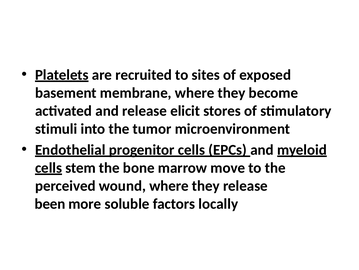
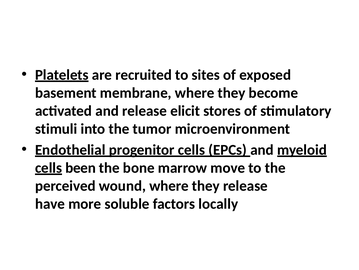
stem: stem -> been
been: been -> have
